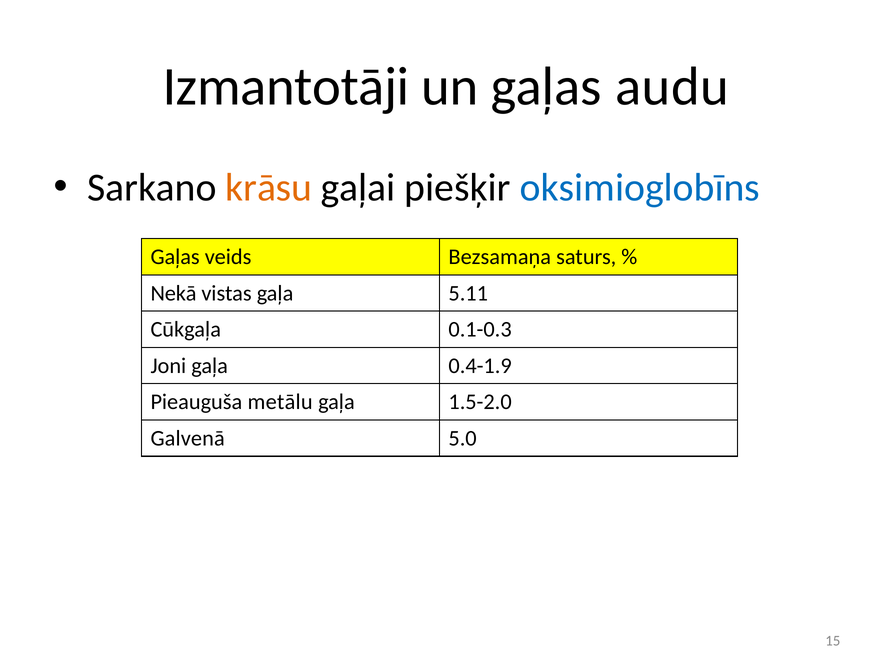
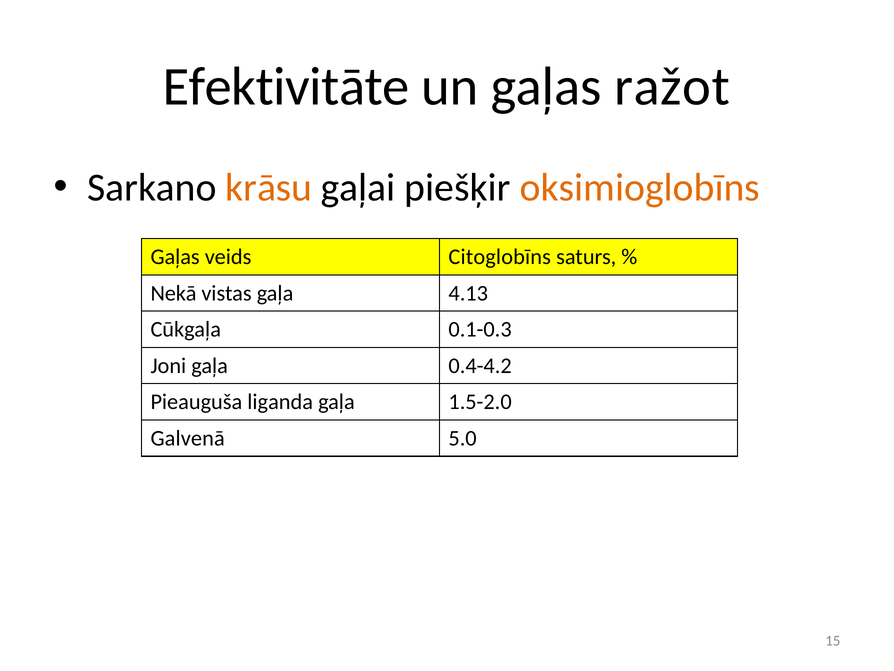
Izmantotāji: Izmantotāji -> Efektivitāte
audu: audu -> ražot
oksimioglobīns colour: blue -> orange
Bezsamaņa: Bezsamaņa -> Citoglobīns
5.11: 5.11 -> 4.13
0.4-1.9: 0.4-1.9 -> 0.4-4.2
metālu: metālu -> liganda
